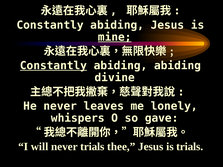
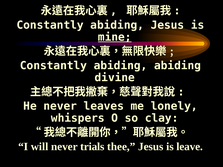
Constantly at (53, 66) underline: present -> none
gave: gave -> clay
is trials: trials -> leave
